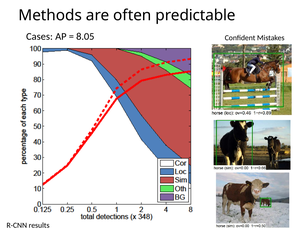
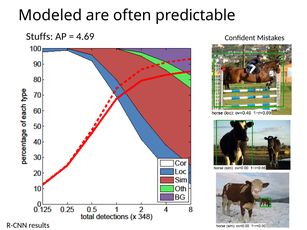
Methods: Methods -> Modeled
Cases: Cases -> Stuffs
8.05: 8.05 -> 4.69
